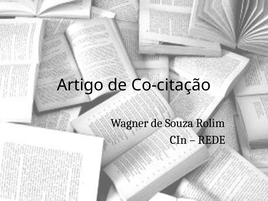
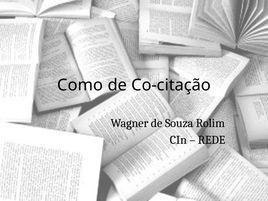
Artigo: Artigo -> Como
